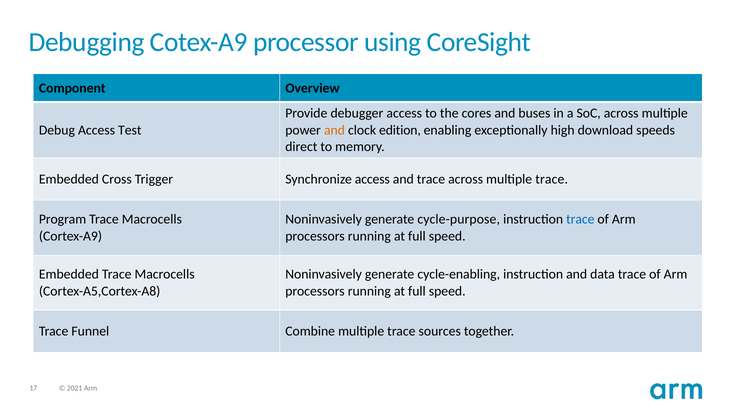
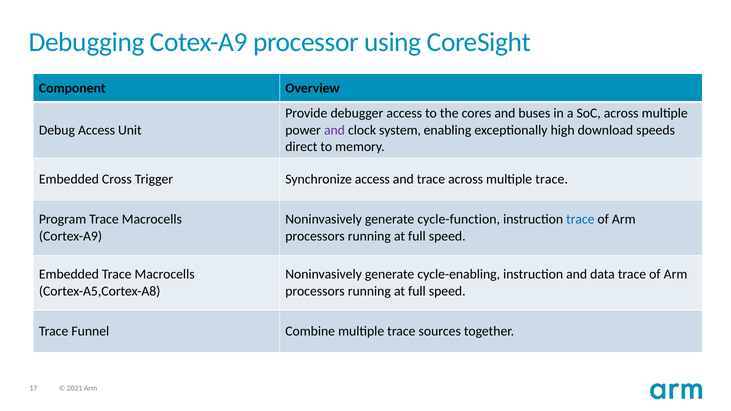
Test: Test -> Unit
and at (334, 130) colour: orange -> purple
edition: edition -> system
cycle-purpose: cycle-purpose -> cycle-function
